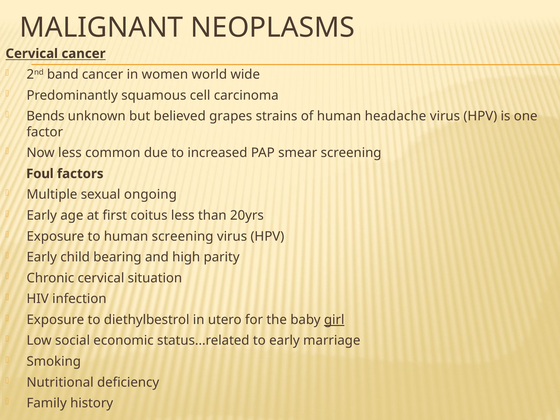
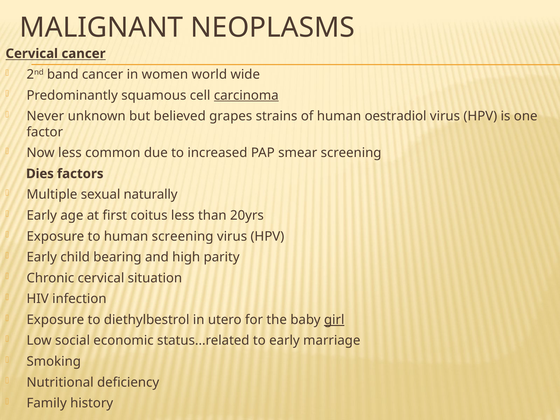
carcinoma underline: none -> present
Bends: Bends -> Never
headache: headache -> oestradiol
Foul: Foul -> Dies
ongoing: ongoing -> naturally
